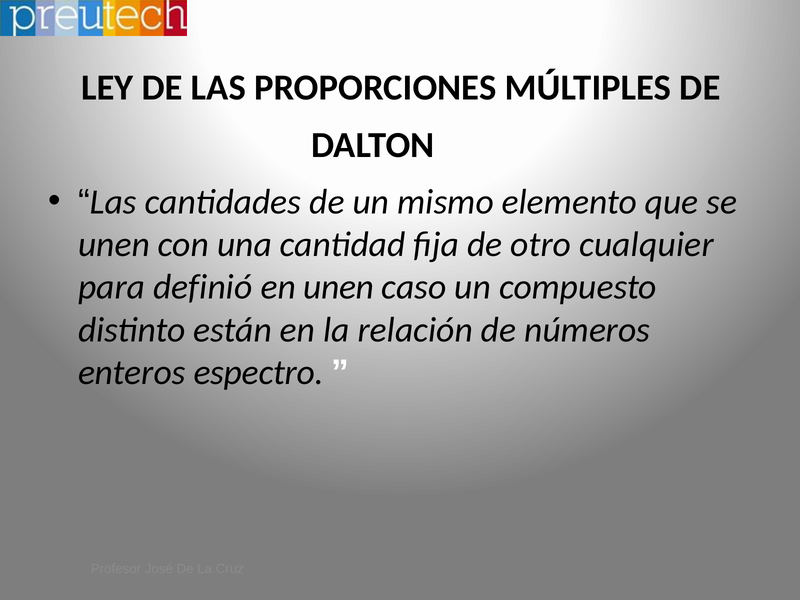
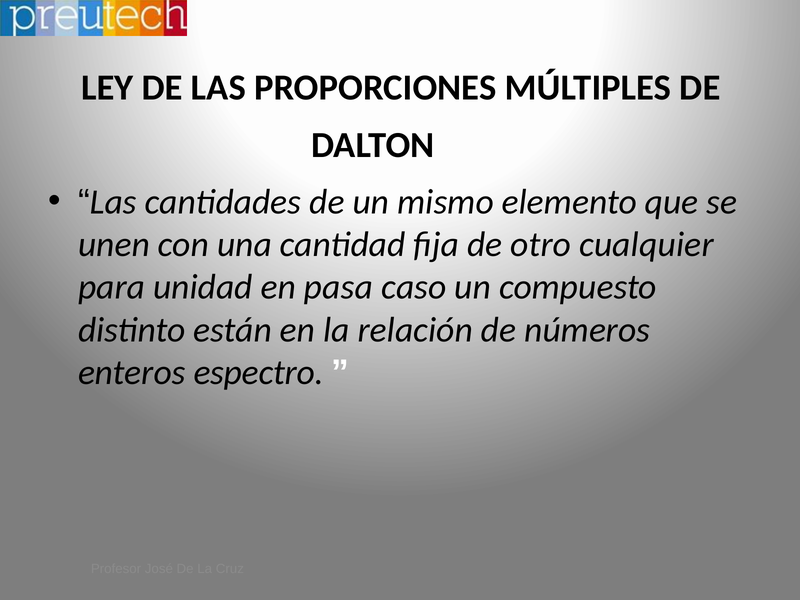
definió: definió -> unidad
en unen: unen -> pasa
